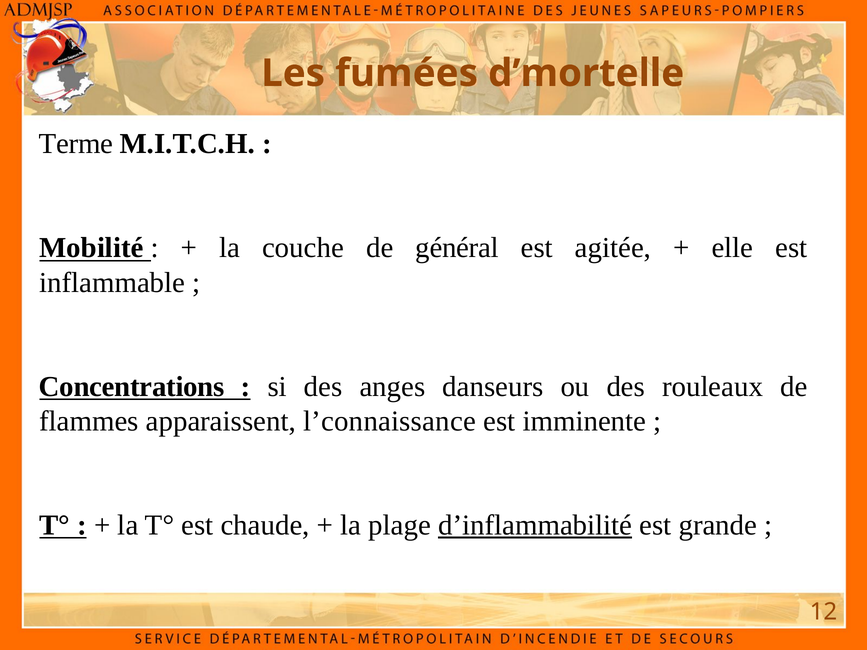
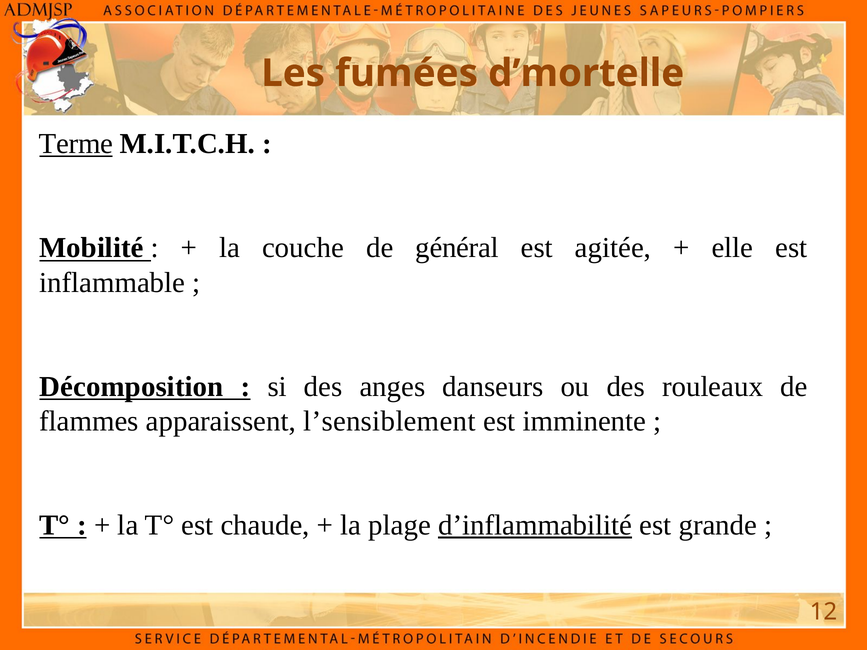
Terme underline: none -> present
Concentrations: Concentrations -> Décomposition
l’connaissance: l’connaissance -> l’sensiblement
